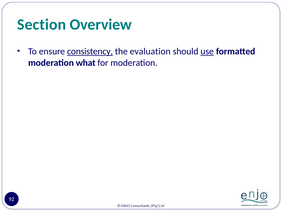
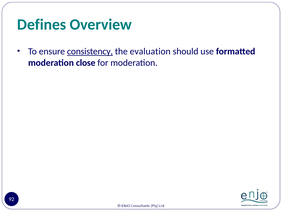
Section: Section -> Defines
use underline: present -> none
what: what -> close
